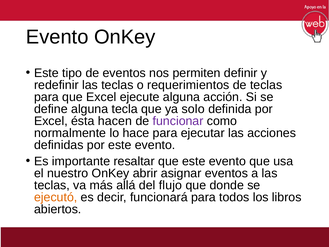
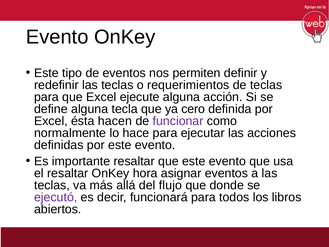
solo: solo -> cero
el nuestro: nuestro -> resaltar
abrir: abrir -> hora
ejecutó colour: orange -> purple
